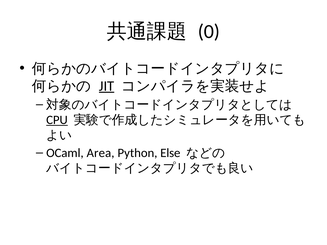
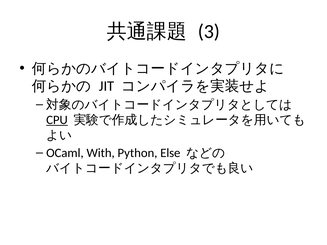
0: 0 -> 3
JIT underline: present -> none
Area: Area -> With
